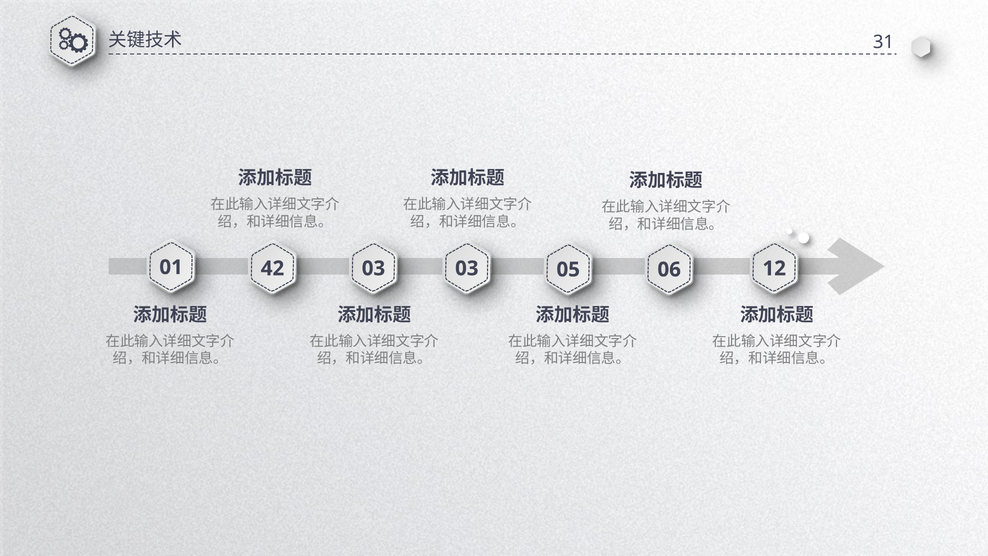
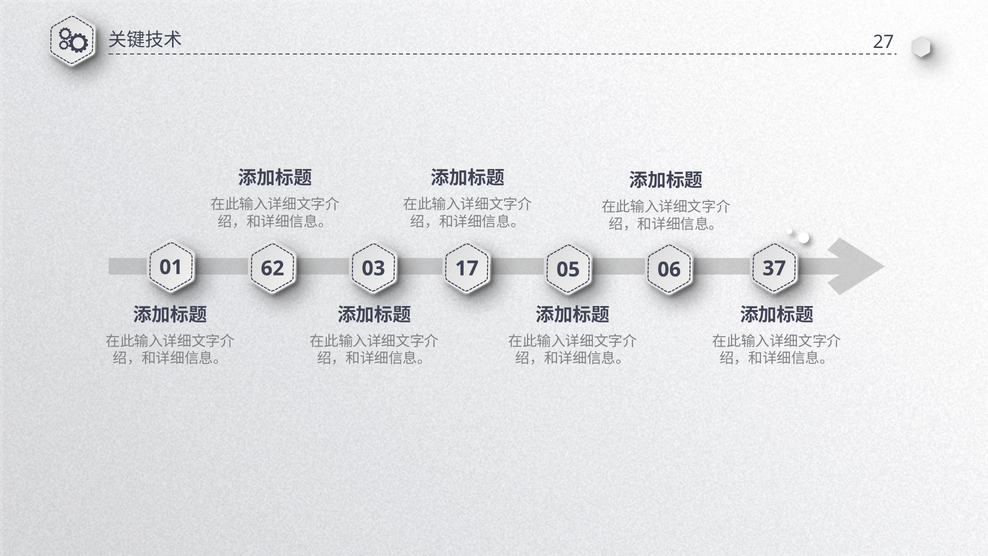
31: 31 -> 27
42: 42 -> 62
03 03: 03 -> 17
12: 12 -> 37
